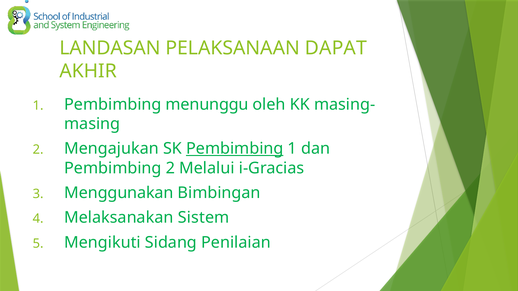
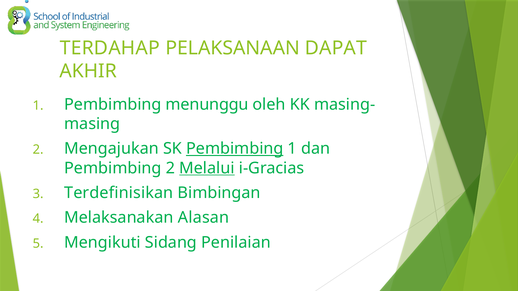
LANDASAN: LANDASAN -> TERDAHAP
Melalui underline: none -> present
Menggunakan: Menggunakan -> Terdefinisikan
Sistem: Sistem -> Alasan
